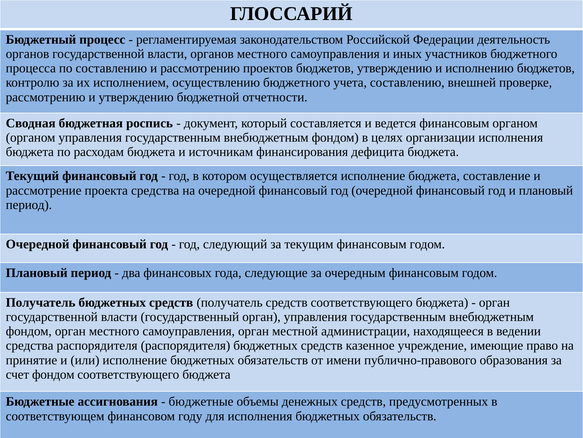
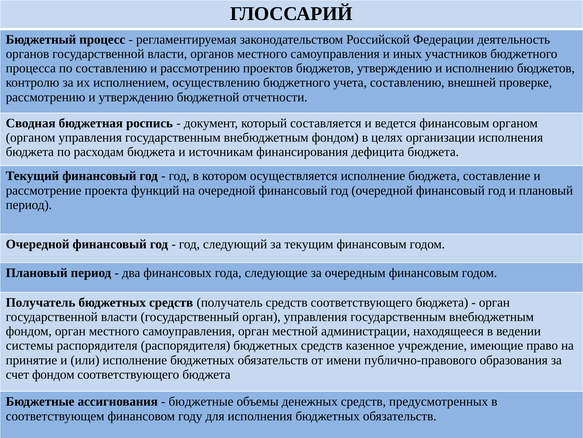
проекта средства: средства -> функций
средства at (30, 345): средства -> системы
